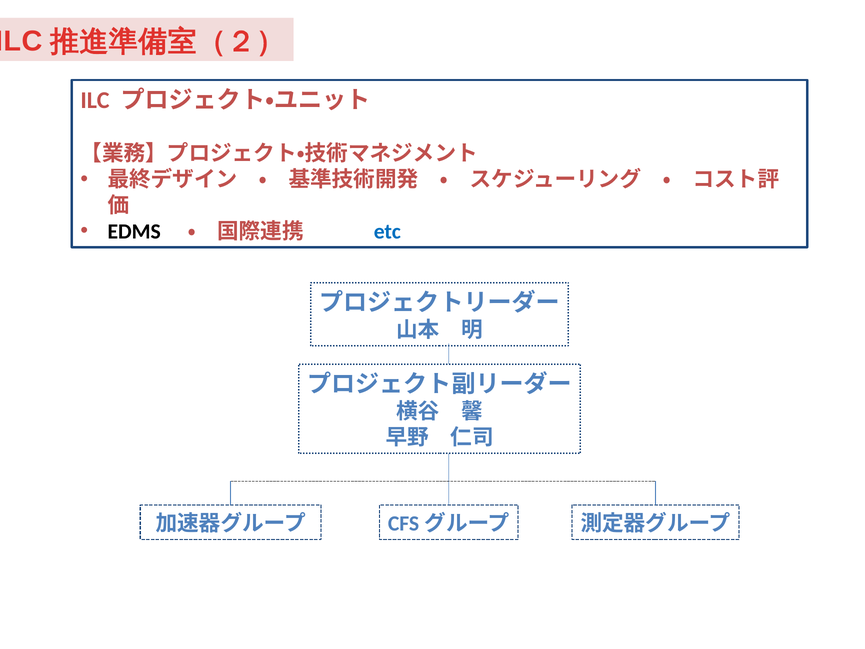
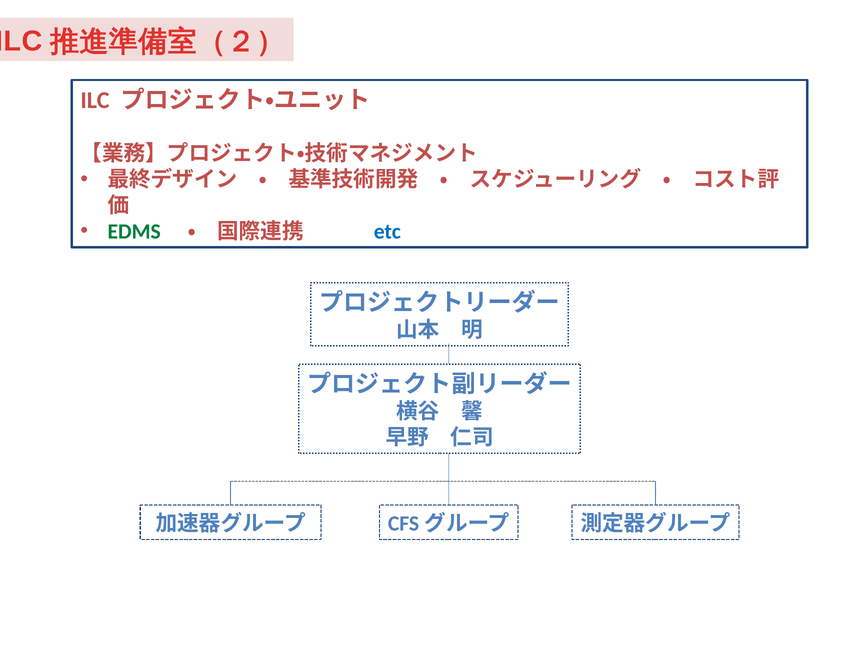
EDMS colour: black -> green
